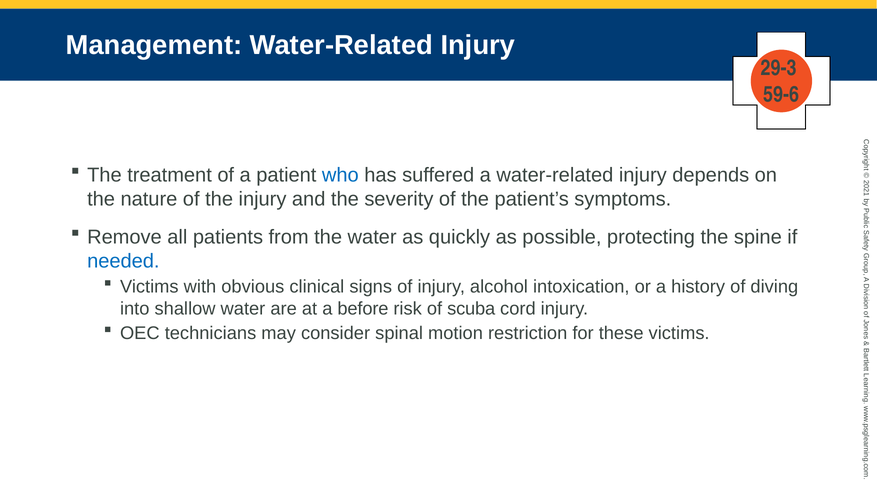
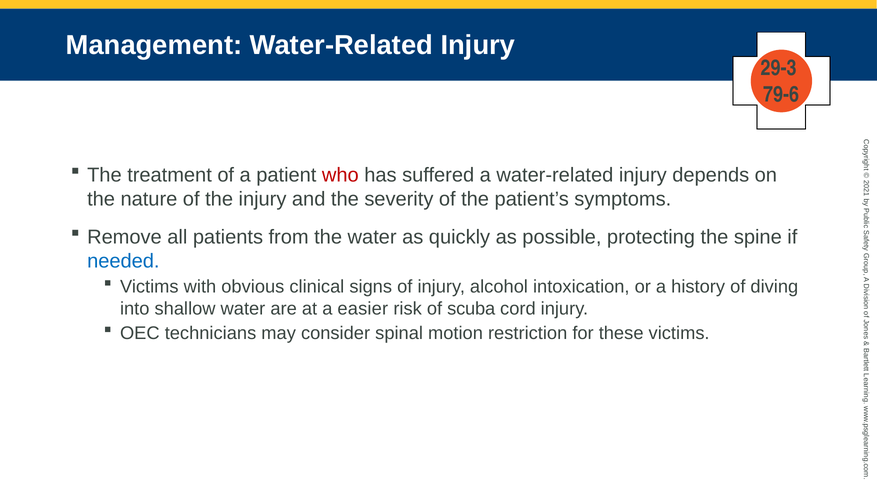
59-6: 59-6 -> 79-6
who colour: blue -> red
before: before -> easier
